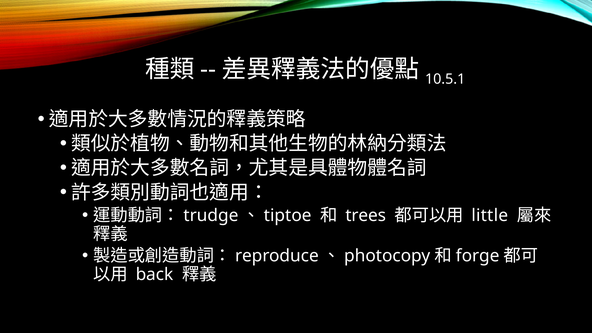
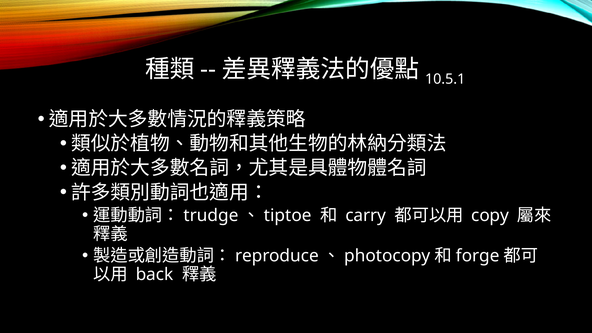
trees: trees -> carry
little: little -> copy
